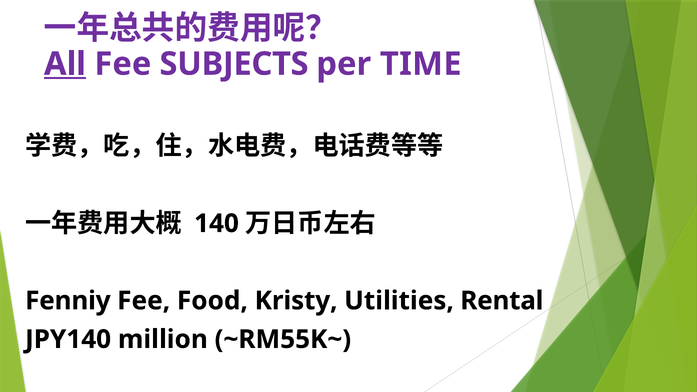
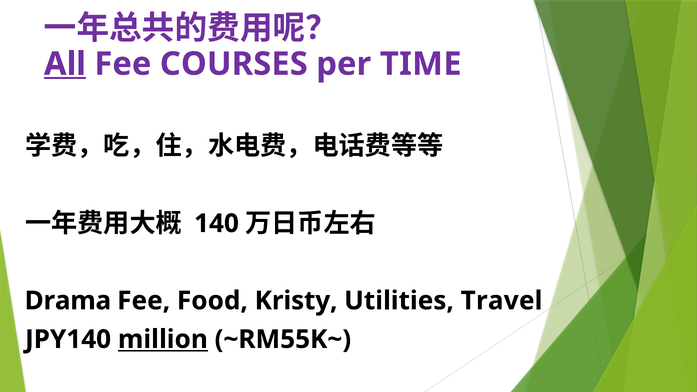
SUBJECTS: SUBJECTS -> COURSES
Fenniy: Fenniy -> Drama
Rental: Rental -> Travel
million underline: none -> present
